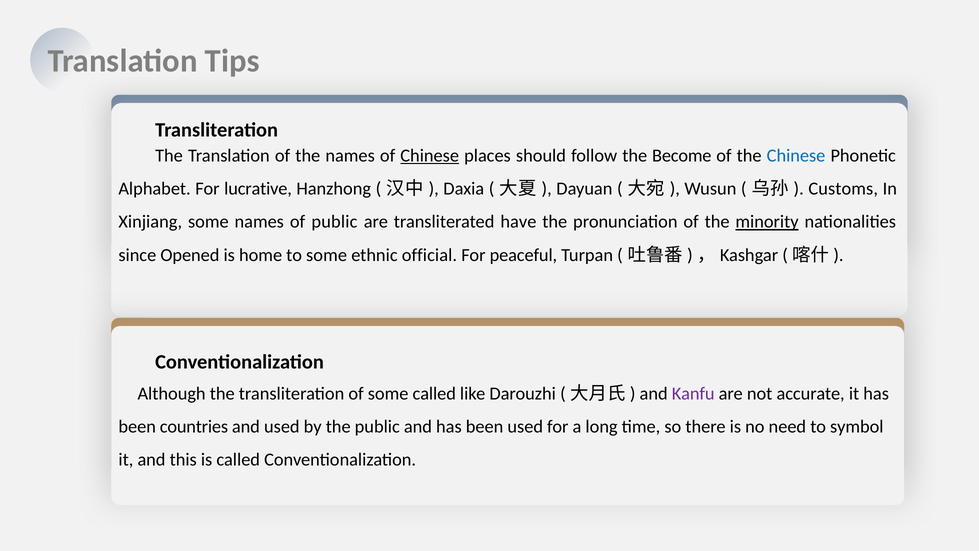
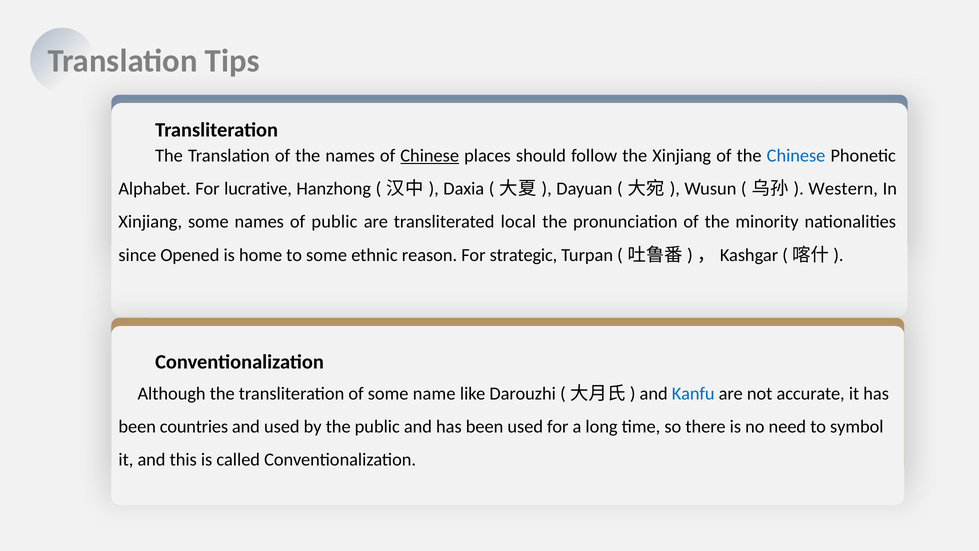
the Become: Become -> Xinjiang
Customs: Customs -> Western
have: have -> local
minority underline: present -> none
official: official -> reason
peaceful: peaceful -> strategic
some called: called -> name
Kanfu colour: purple -> blue
